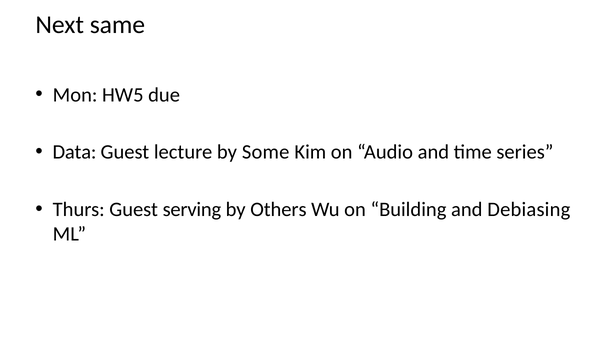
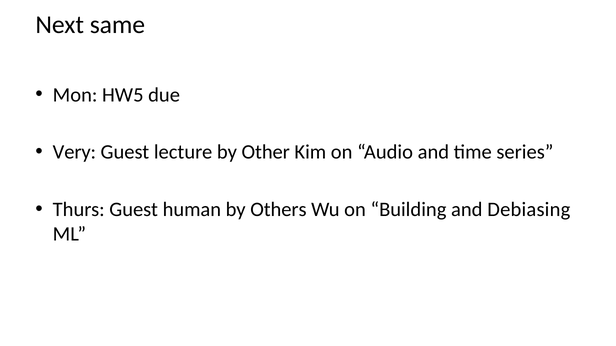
Data: Data -> Very
Some: Some -> Other
serving: serving -> human
